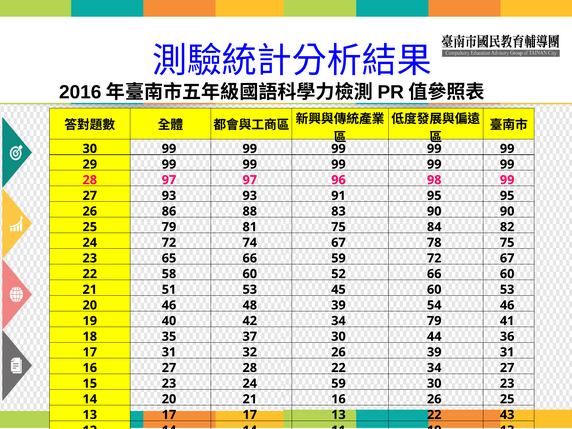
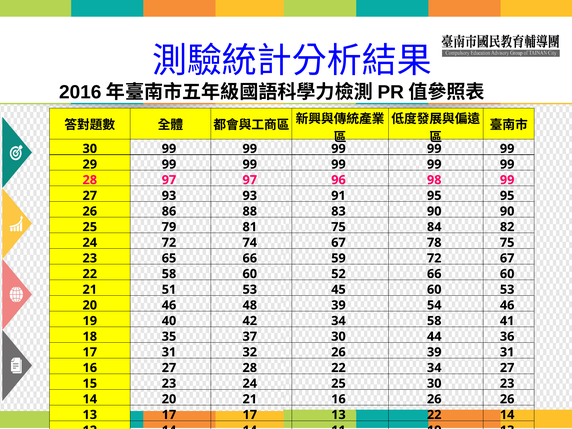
34 79: 79 -> 58
24 59: 59 -> 25
26 25: 25 -> 26
22 43: 43 -> 14
